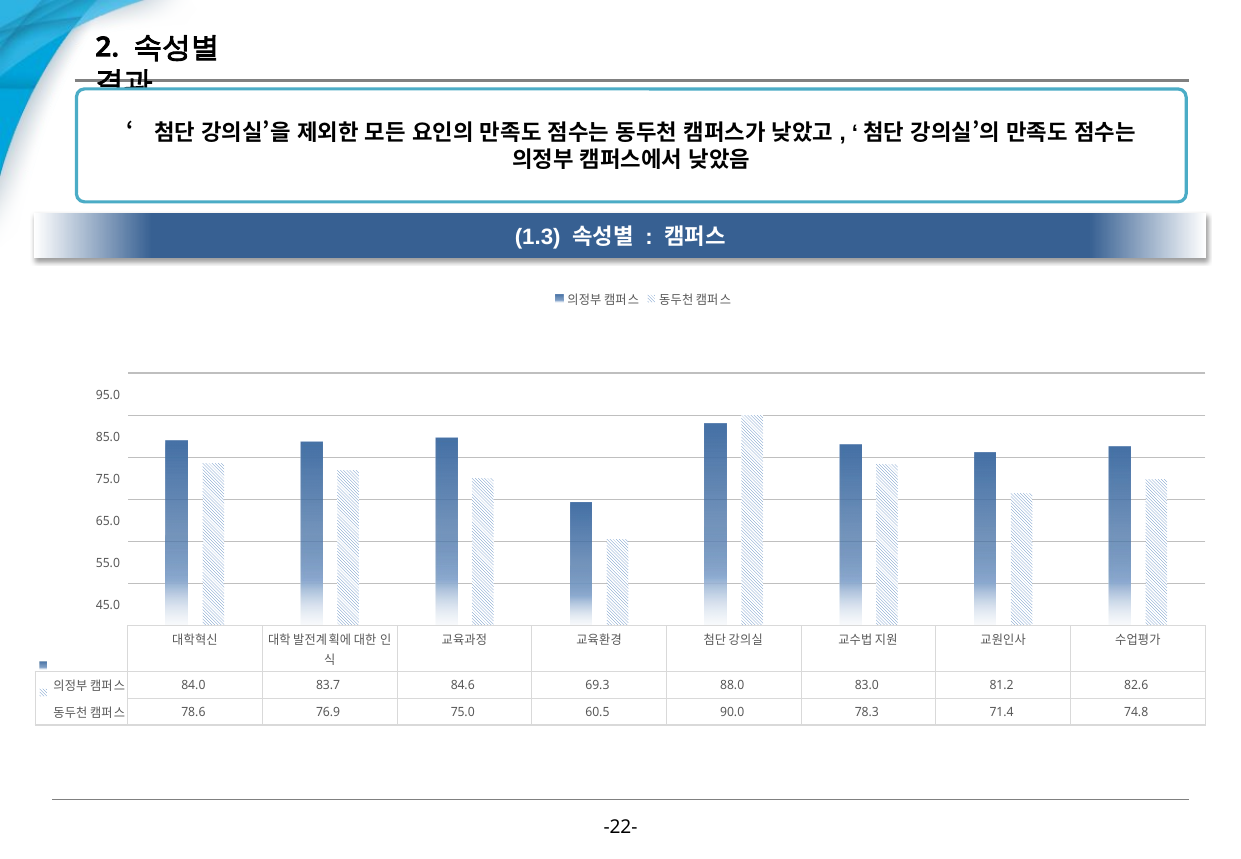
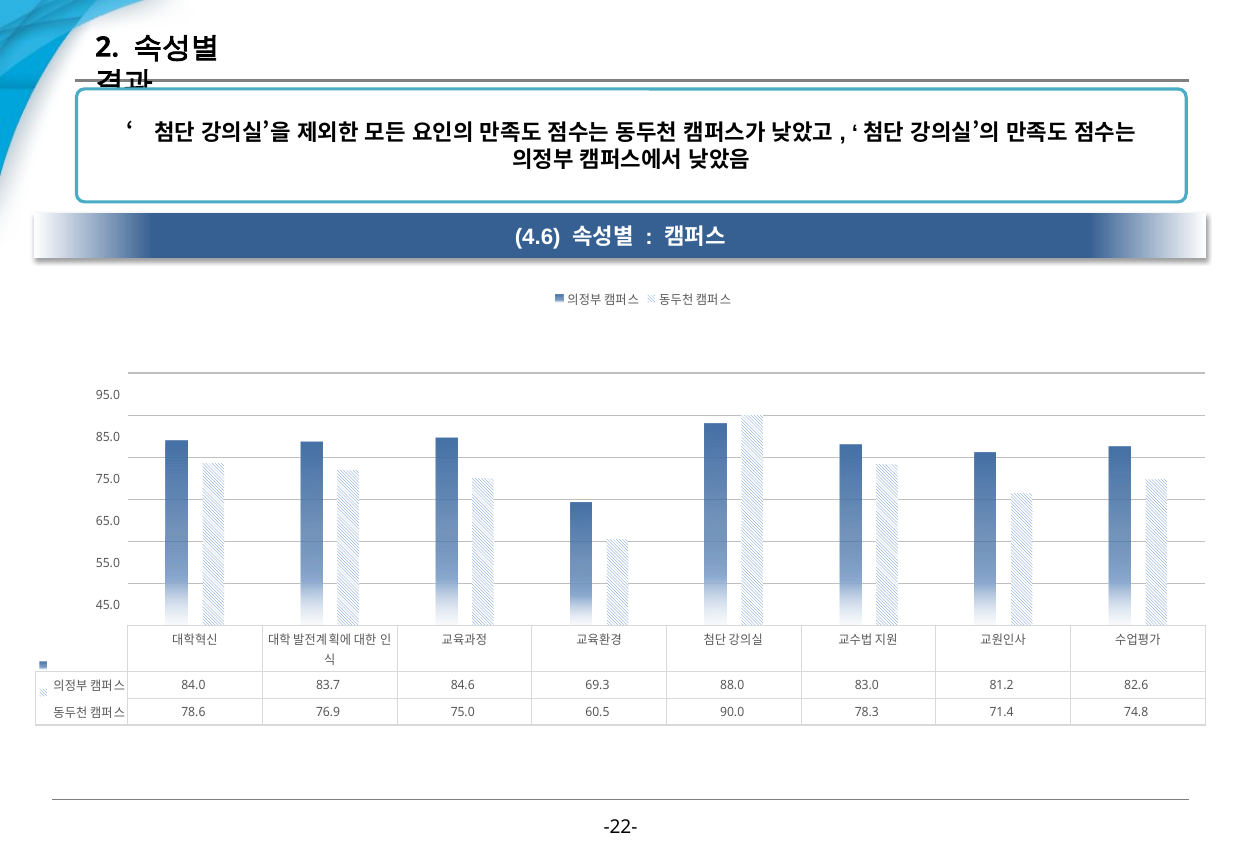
1.3: 1.3 -> 4.6
